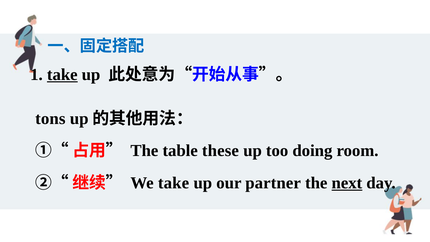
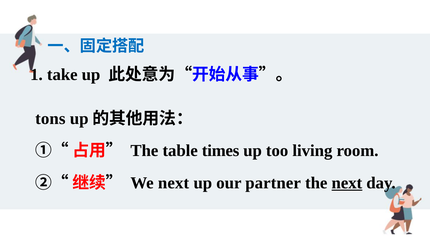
take at (62, 74) underline: present -> none
these: these -> times
doing: doing -> living
We take: take -> next
